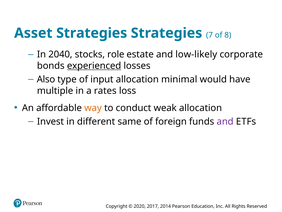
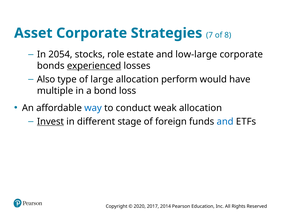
Asset Strategies: Strategies -> Corporate
2040: 2040 -> 2054
low-likely: low-likely -> low-large
input: input -> large
minimal: minimal -> perform
rates: rates -> bond
way colour: orange -> blue
Invest underline: none -> present
same: same -> stage
and at (225, 121) colour: purple -> blue
